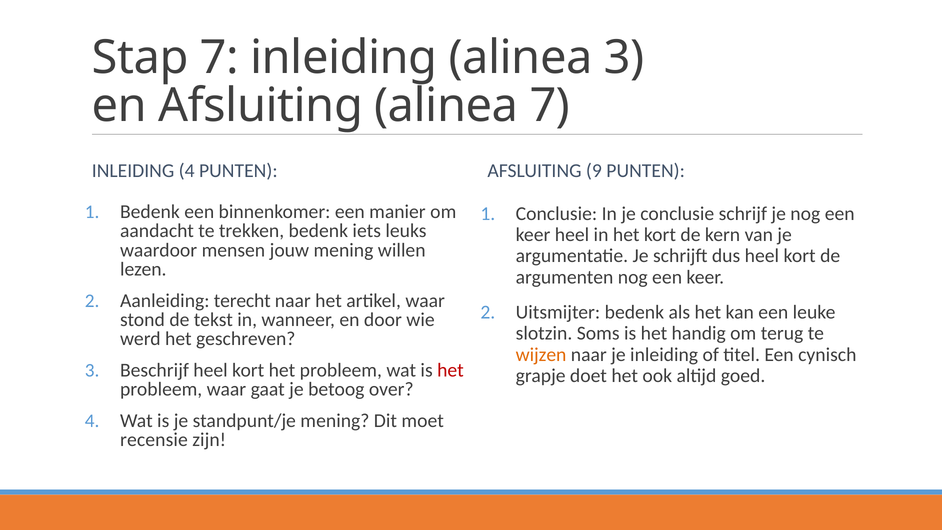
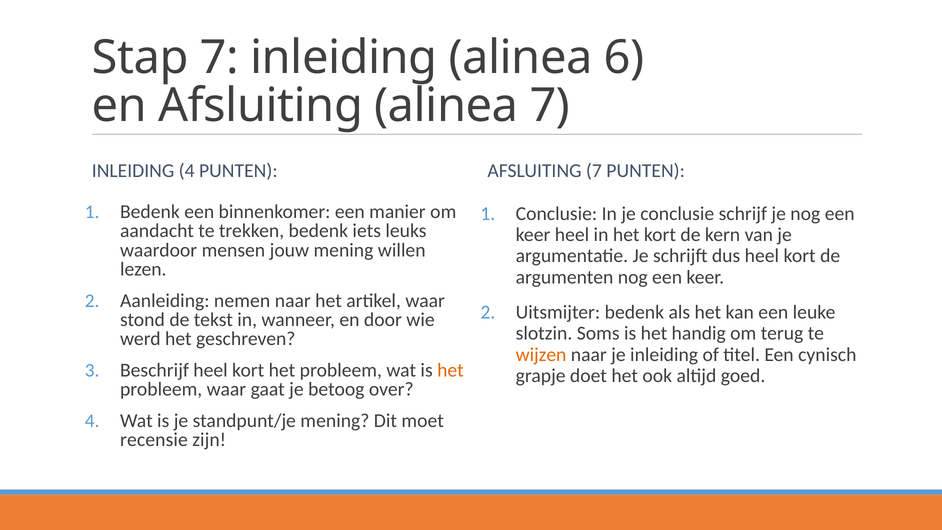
alinea 3: 3 -> 6
AFSLUITING 9: 9 -> 7
terecht: terecht -> nemen
het at (450, 370) colour: red -> orange
